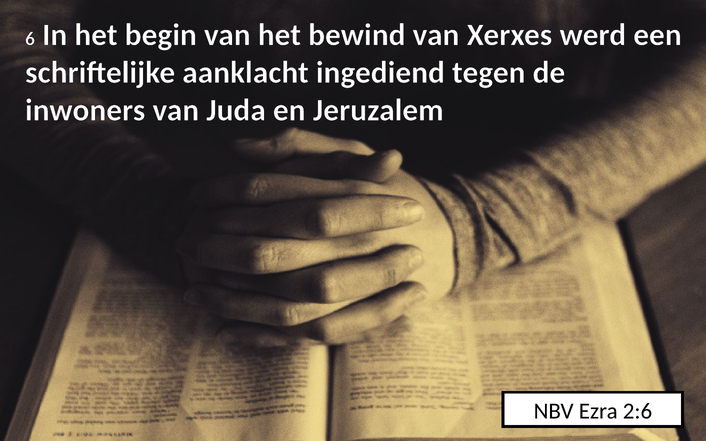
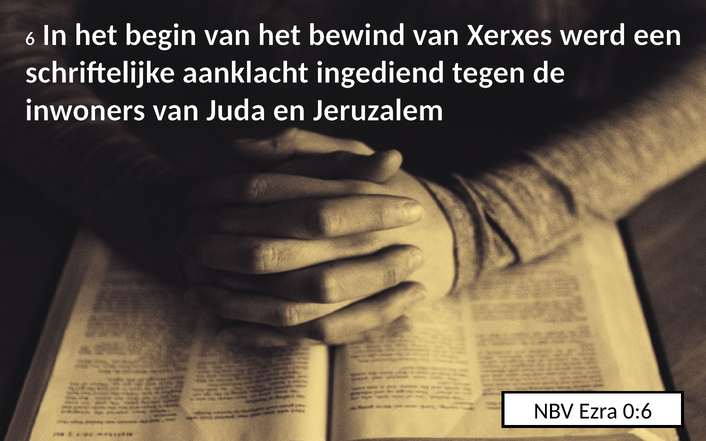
2:6: 2:6 -> 0:6
